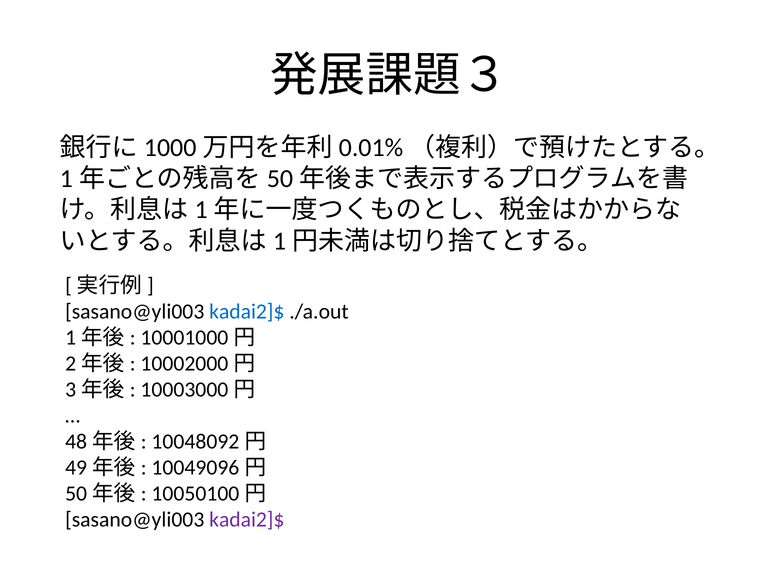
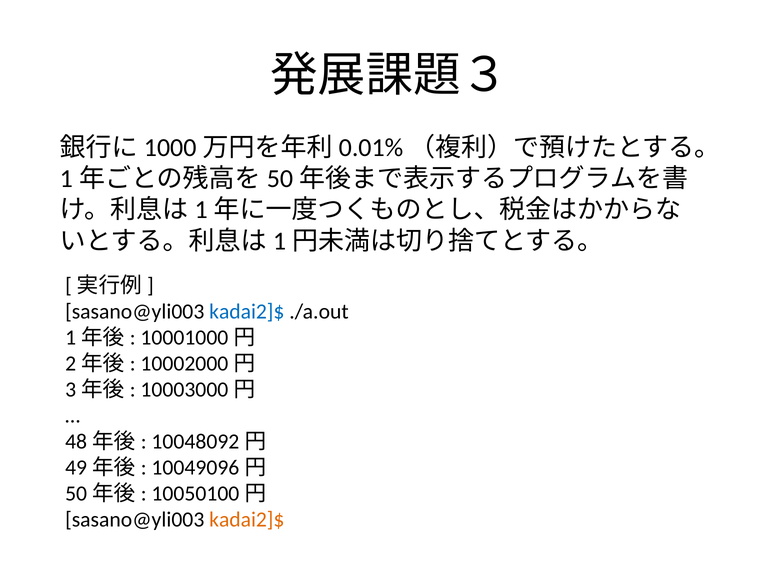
kadai2]$ at (247, 520) colour: purple -> orange
